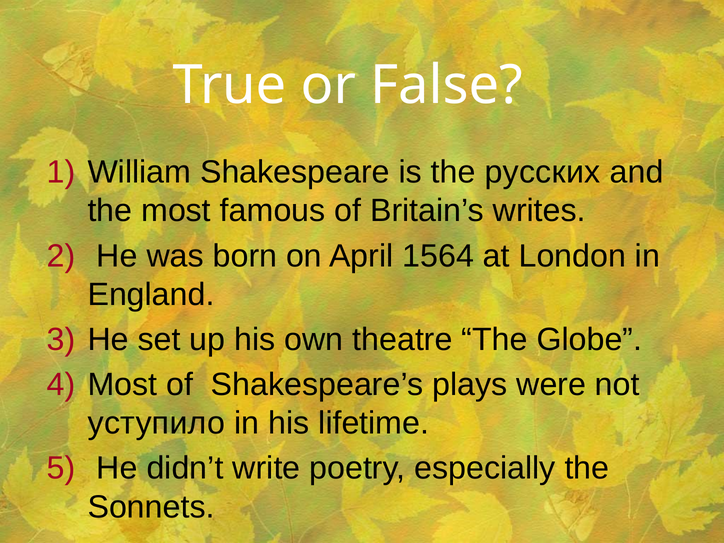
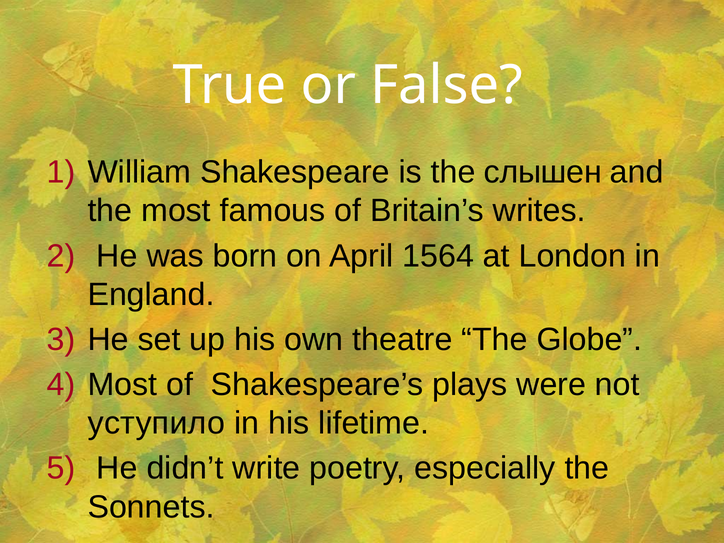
русских: русских -> слышен
